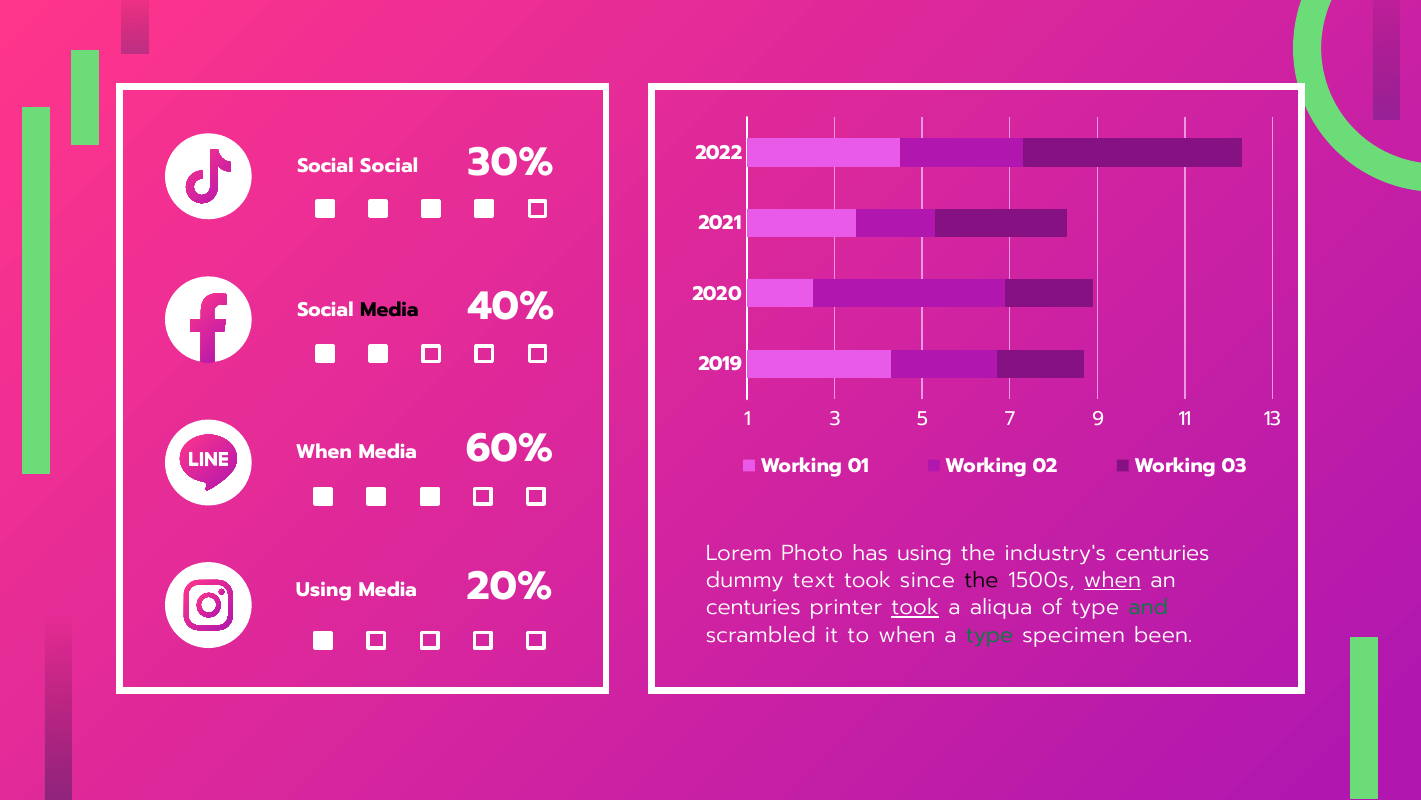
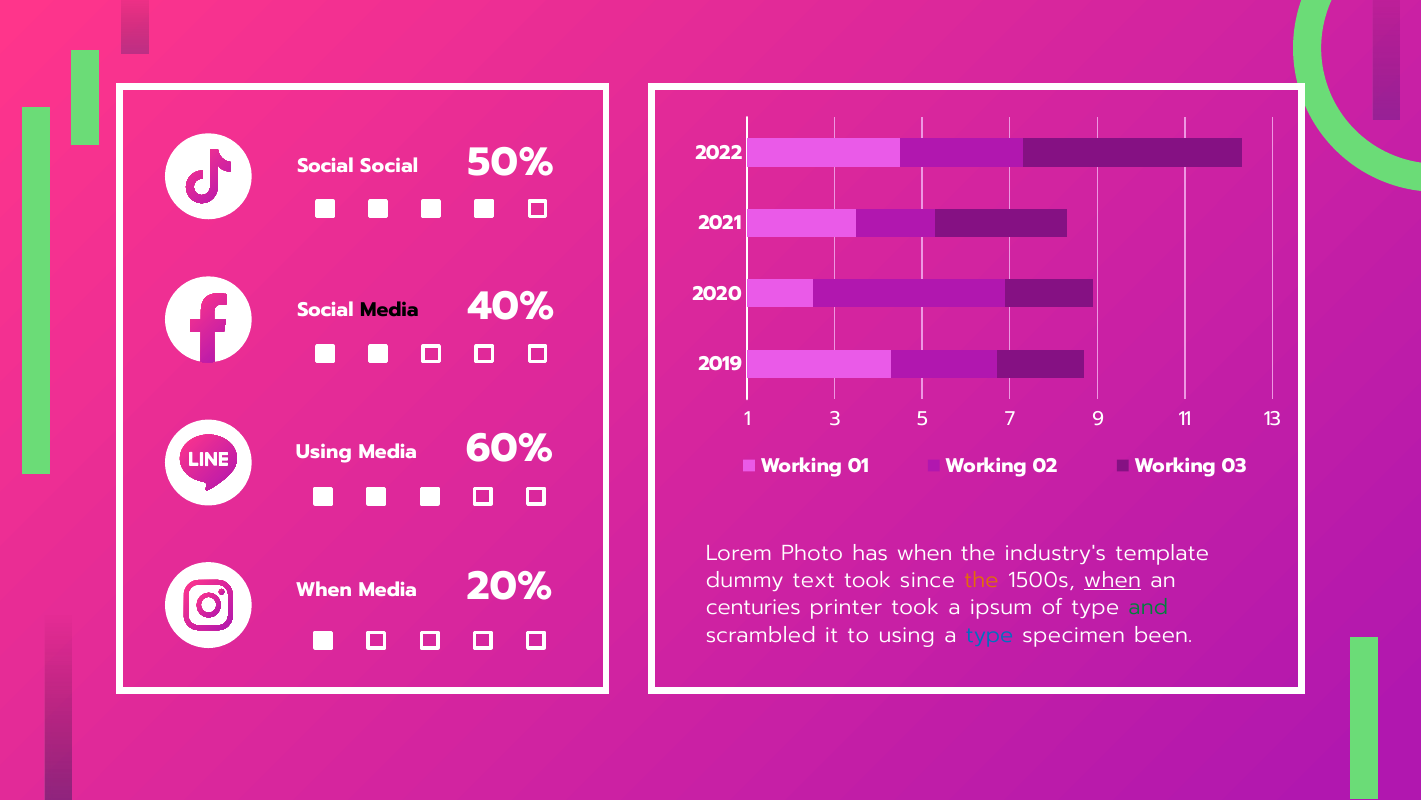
30%: 30% -> 50%
When at (324, 452): When -> Using
has using: using -> when
industry's centuries: centuries -> template
the at (981, 580) colour: black -> orange
Using at (324, 589): Using -> When
took at (915, 607) underline: present -> none
aliqua: aliqua -> ipsum
to when: when -> using
type at (990, 635) colour: green -> blue
